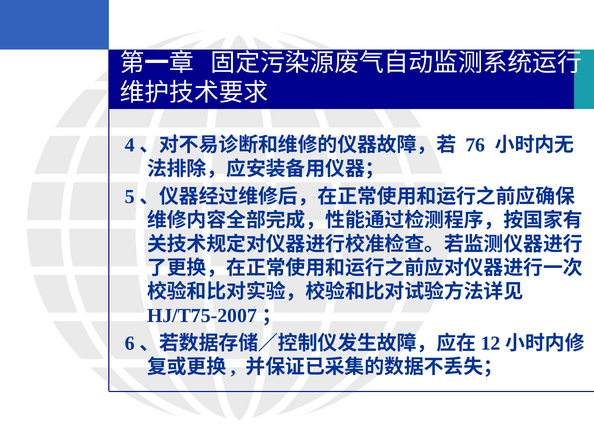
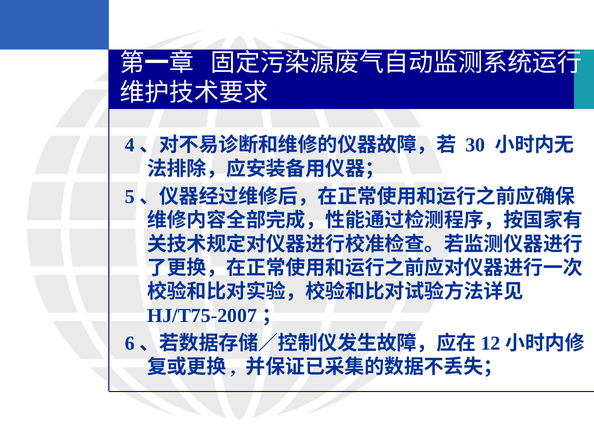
76: 76 -> 30
